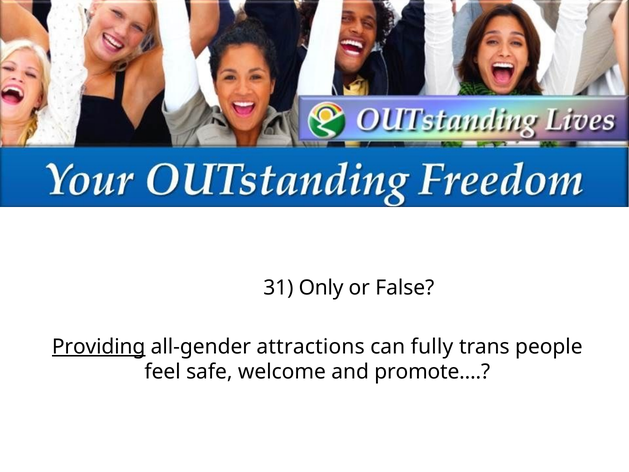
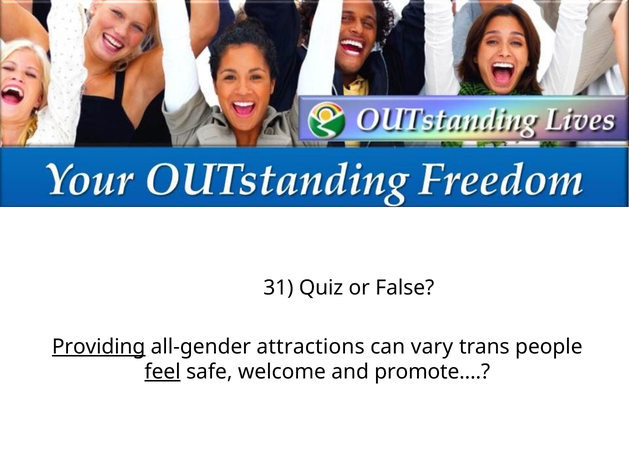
Only: Only -> Quiz
fully: fully -> vary
feel underline: none -> present
